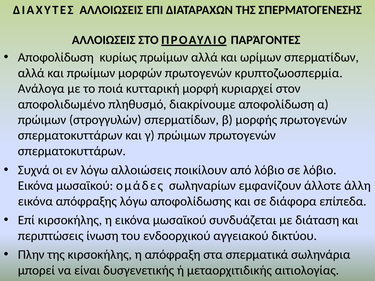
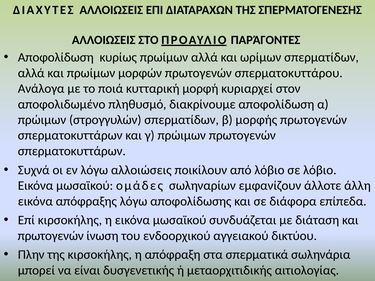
κρυπτοζωοσπερμία: κρυπτοζωοσπερμία -> σπερματοκυττάρου
περιπτώσεις at (51, 236): περιπτώσεις -> πρωτογενών
